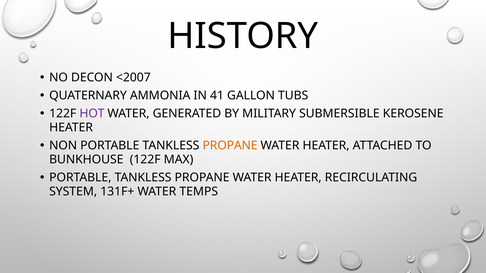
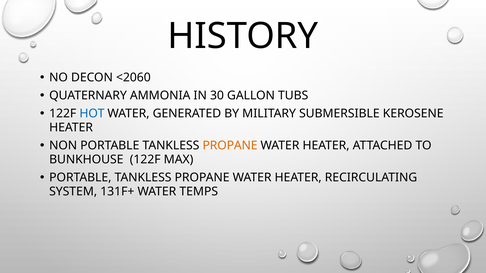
<2007: <2007 -> <2060
41: 41 -> 30
HOT colour: purple -> blue
